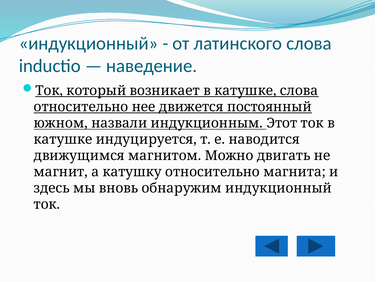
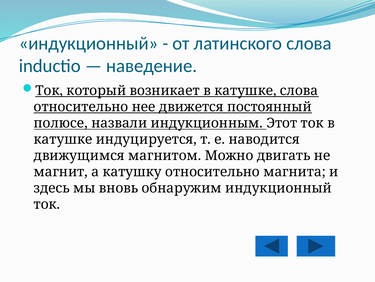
южном: южном -> полюсе
